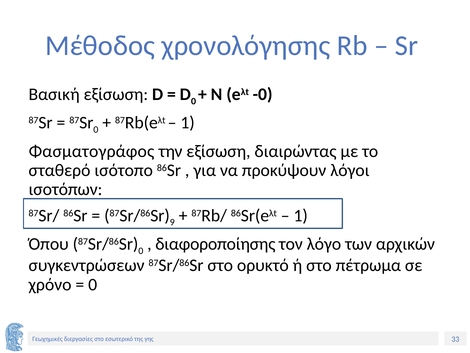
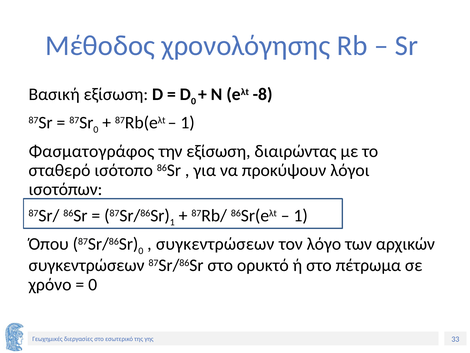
-0: -0 -> -8
87Sr/86Sr 9: 9 -> 1
διαφοροποίησης at (215, 244): διαφοροποίησης -> συγκεντρώσεων
